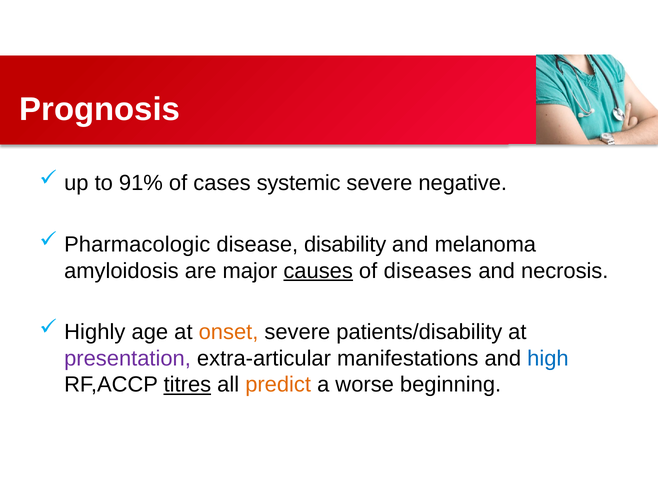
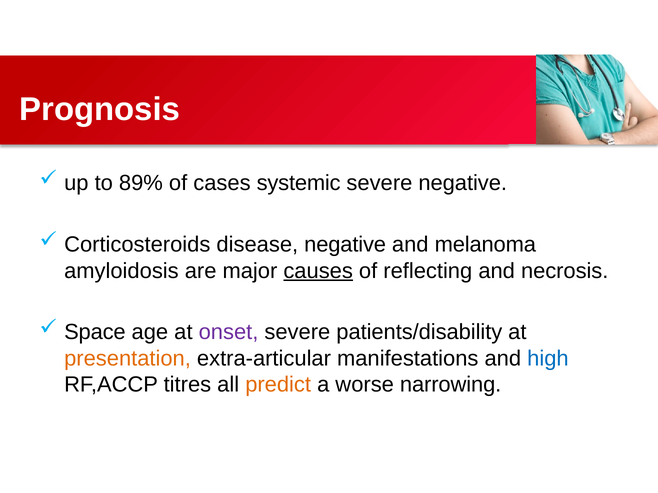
91%: 91% -> 89%
Pharmacologic: Pharmacologic -> Corticosteroids
disease disability: disability -> negative
diseases: diseases -> reflecting
Highly: Highly -> Space
onset colour: orange -> purple
presentation colour: purple -> orange
titres underline: present -> none
beginning: beginning -> narrowing
